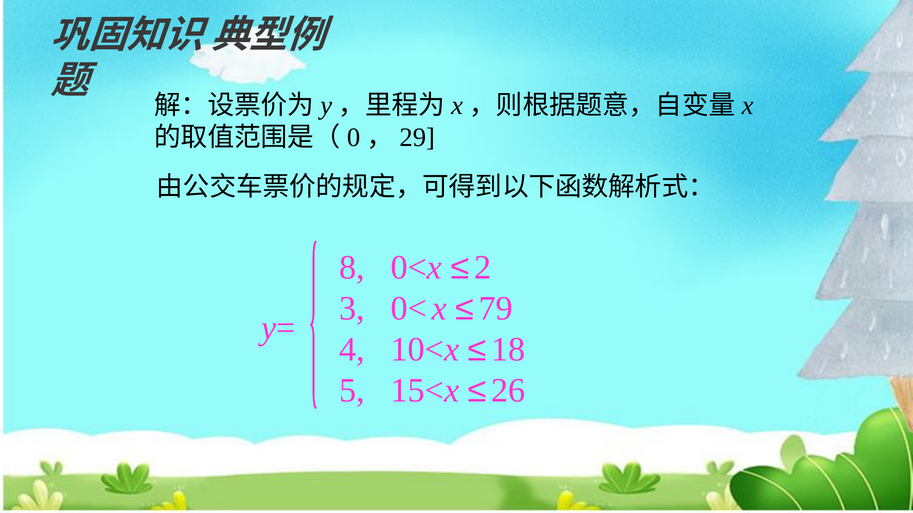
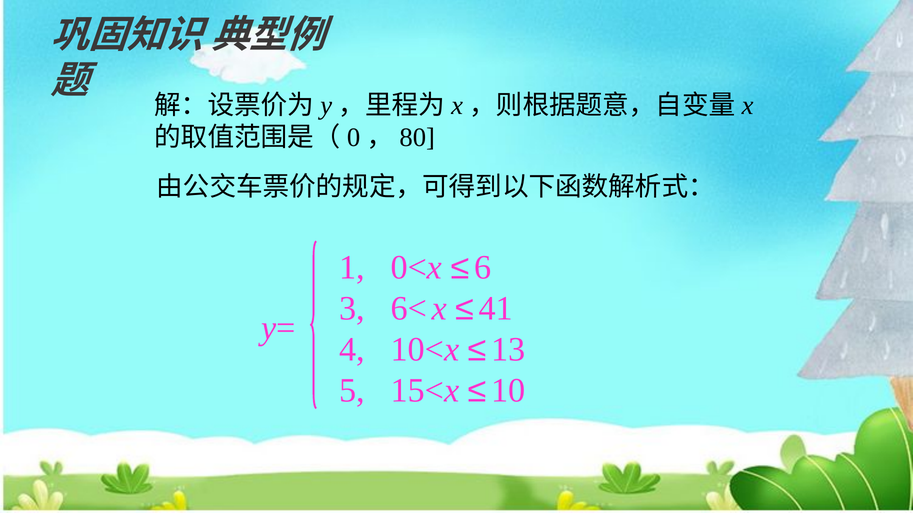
29: 29 -> 80
8: 8 -> 1
2: 2 -> 6
0<: 0< -> 6<
79: 79 -> 41
18: 18 -> 13
26: 26 -> 10
